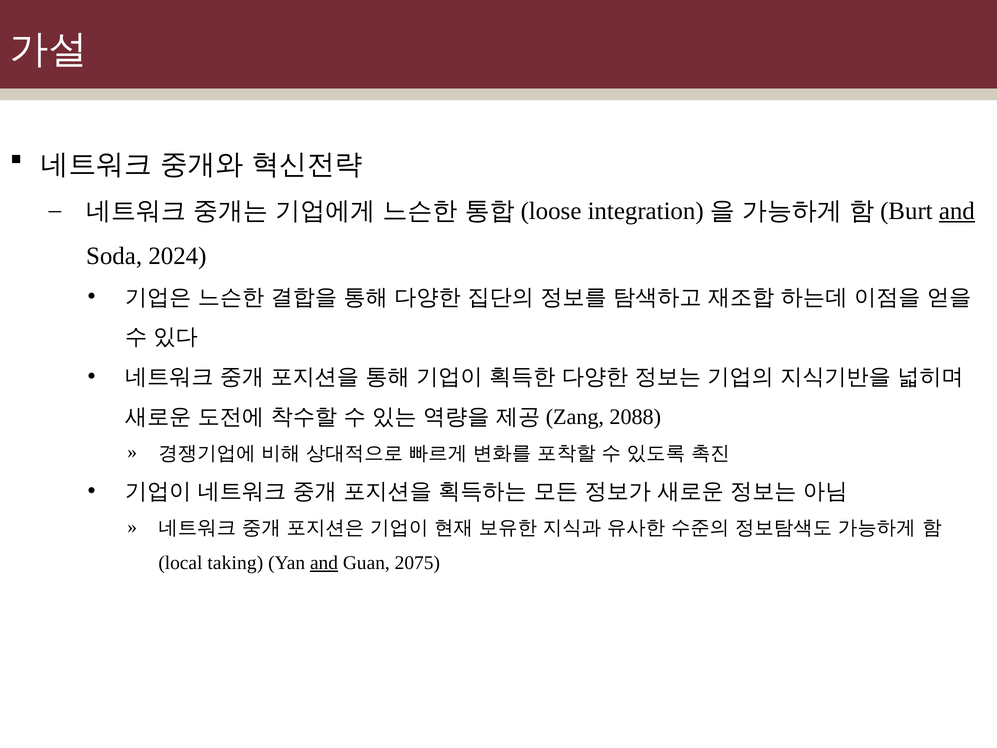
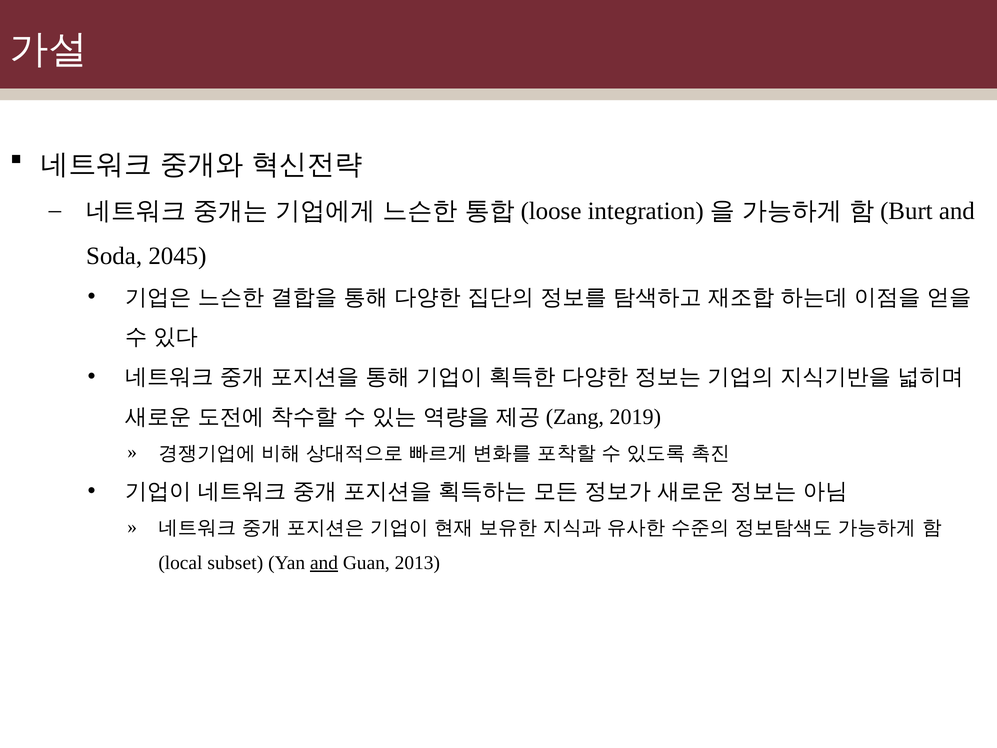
and at (957, 211) underline: present -> none
2024: 2024 -> 2045
2088: 2088 -> 2019
taking: taking -> subset
2075: 2075 -> 2013
